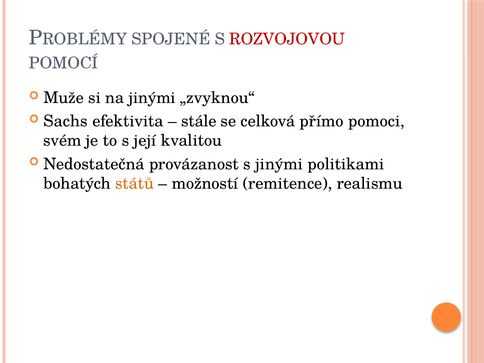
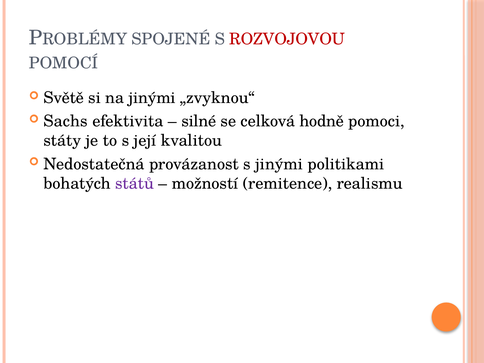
Muže: Muže -> Světě
stále: stále -> silné
přímo: přímo -> hodně
svém: svém -> státy
států colour: orange -> purple
